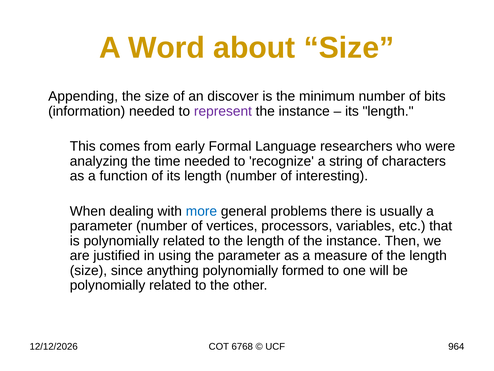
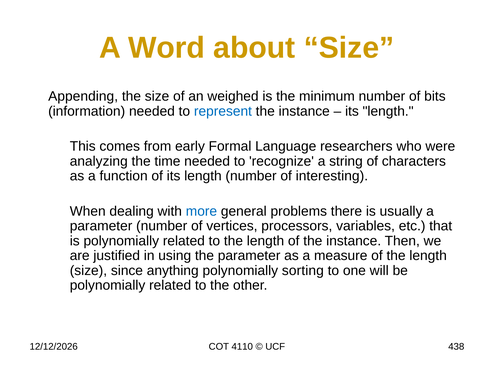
discover: discover -> weighed
represent colour: purple -> blue
formed: formed -> sorting
6768: 6768 -> 4110
964: 964 -> 438
